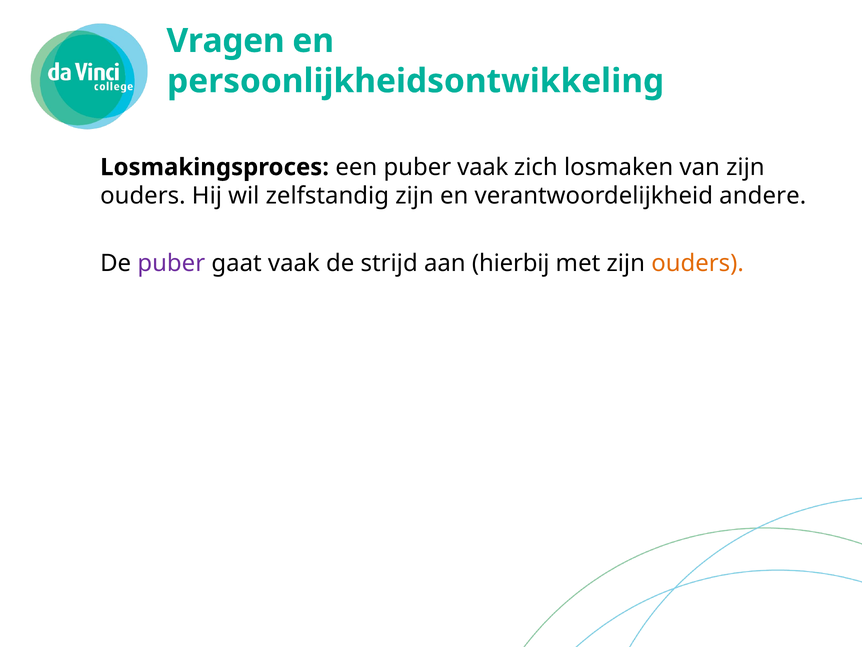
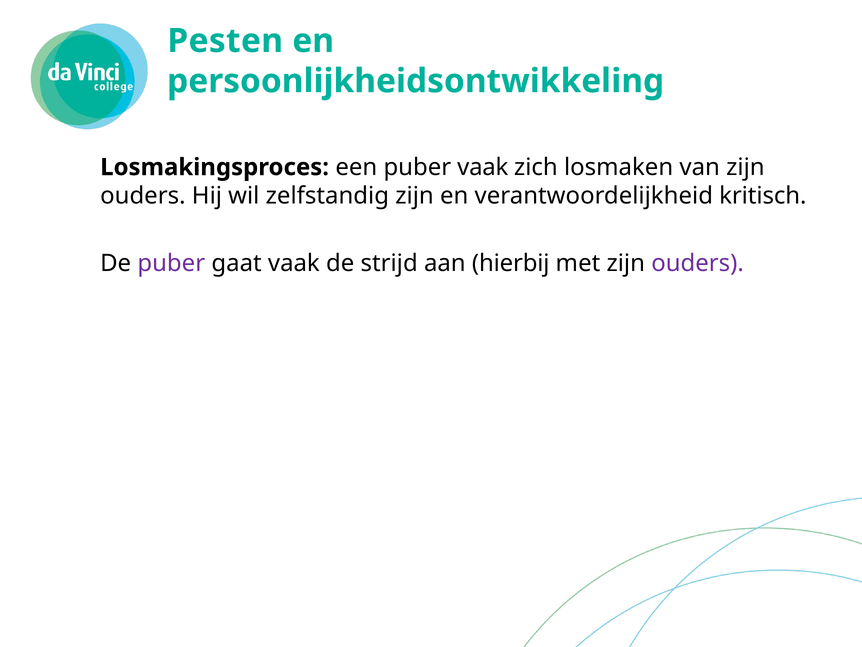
Vragen: Vragen -> Pesten
andere: andere -> kritisch
ouders at (698, 263) colour: orange -> purple
